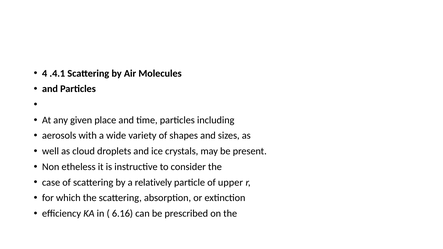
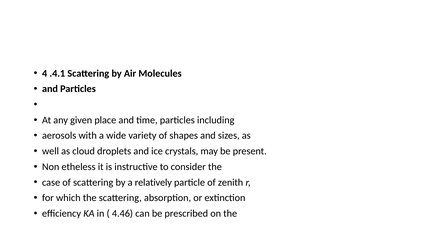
upper: upper -> zenith
6.16: 6.16 -> 4.46
